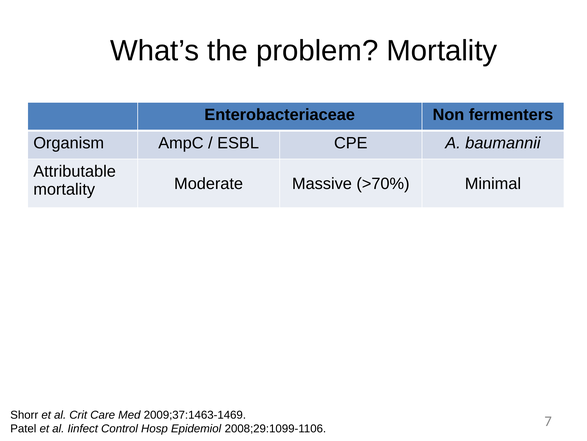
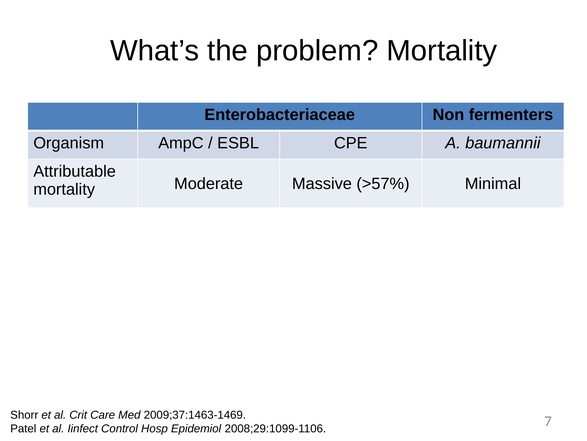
>70%: >70% -> >57%
